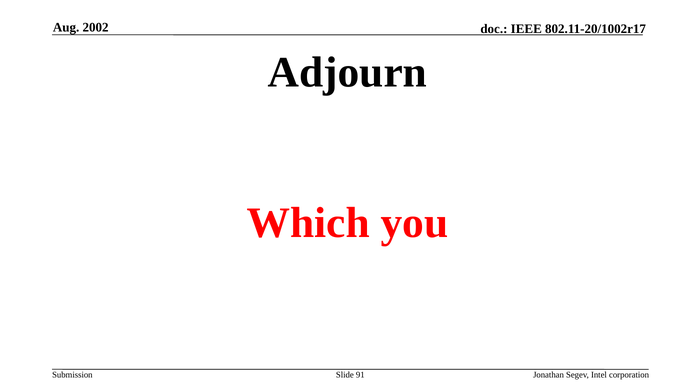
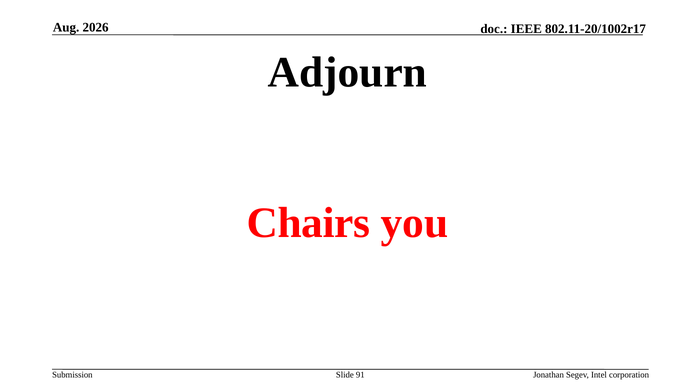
2002: 2002 -> 2026
Which: Which -> Chairs
